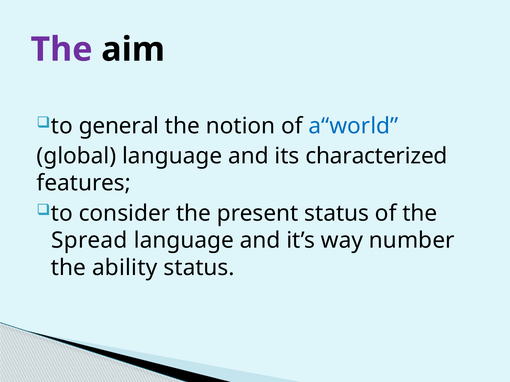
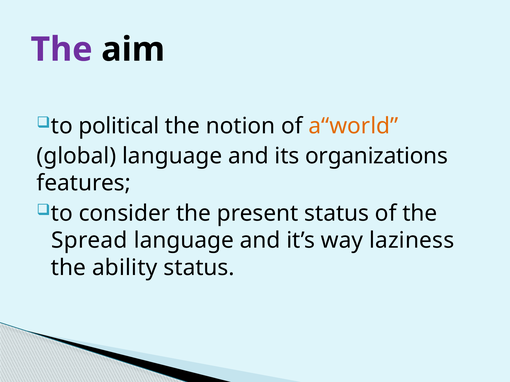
general: general -> political
a“world colour: blue -> orange
characterized: characterized -> organizations
number: number -> laziness
